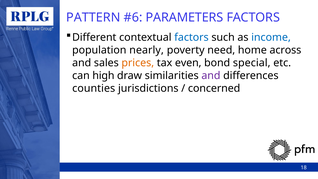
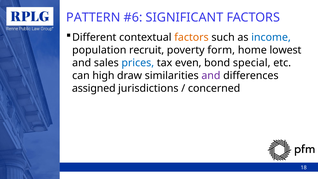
PARAMETERS: PARAMETERS -> SIGNIFICANT
factors at (191, 37) colour: blue -> orange
nearly: nearly -> recruit
need: need -> form
across: across -> lowest
prices colour: orange -> blue
counties: counties -> assigned
